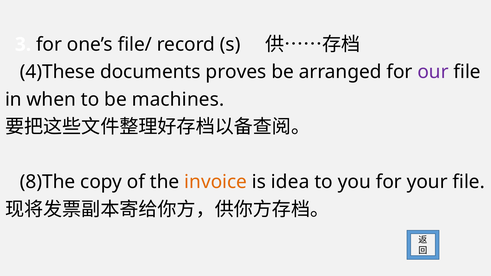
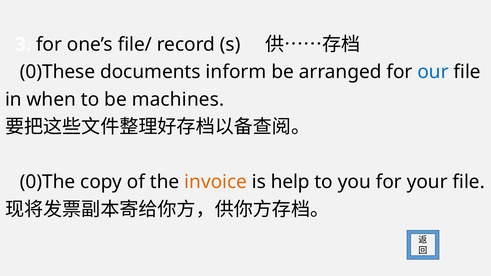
4)These: 4)These -> 0)These
proves: proves -> inform
our colour: purple -> blue
8)The: 8)The -> 0)The
idea: idea -> help
